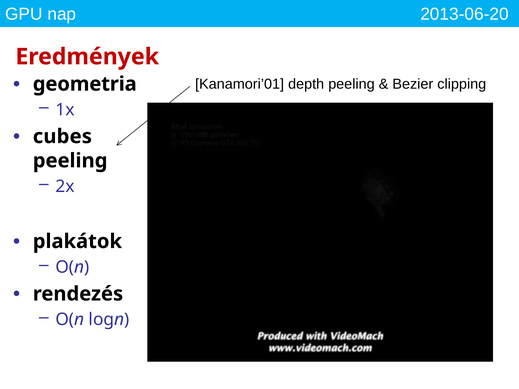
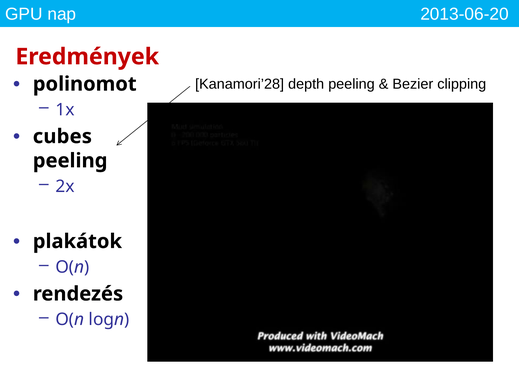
geometria: geometria -> polinomot
Kanamori’01: Kanamori’01 -> Kanamori’28
